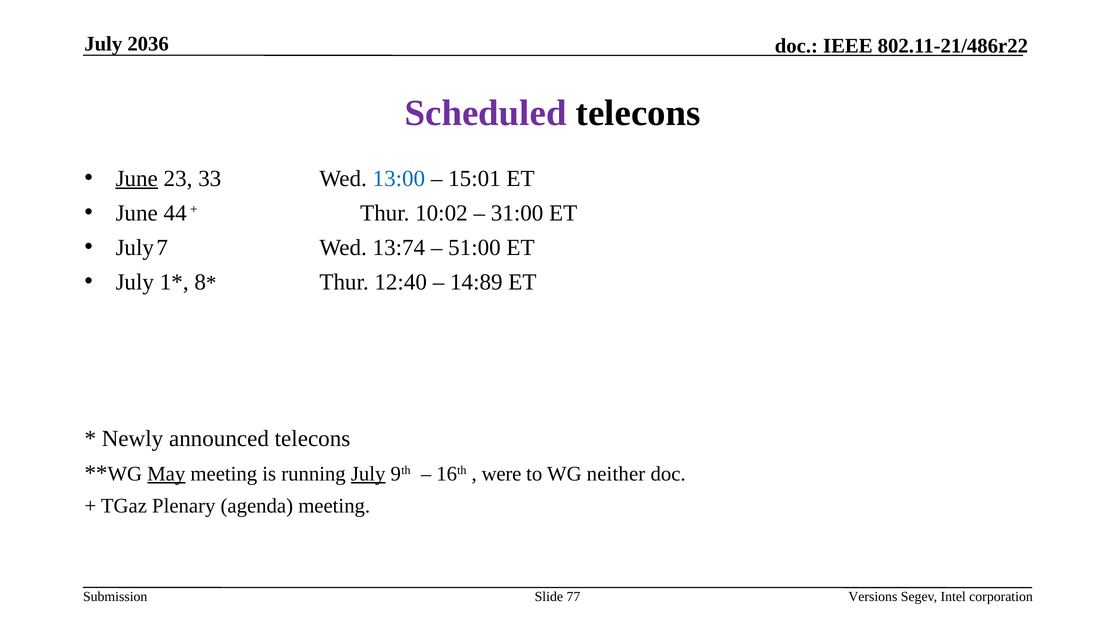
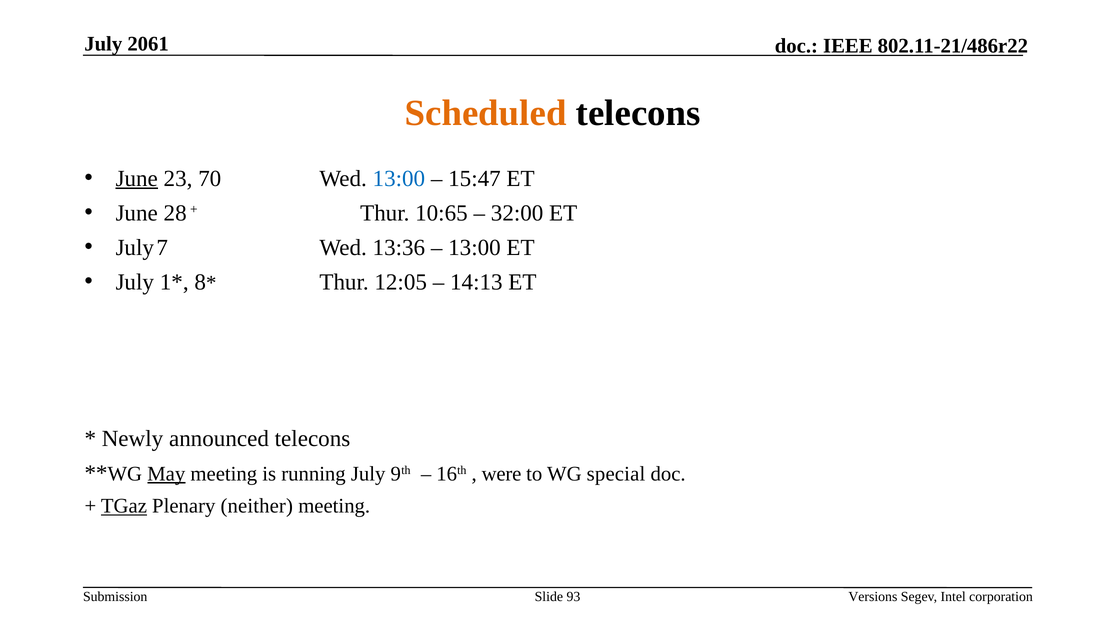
2036: 2036 -> 2061
Scheduled colour: purple -> orange
33: 33 -> 70
15:01: 15:01 -> 15:47
44: 44 -> 28
10:02: 10:02 -> 10:65
31:00: 31:00 -> 32:00
13:74: 13:74 -> 13:36
51:00 at (474, 248): 51:00 -> 13:00
12:40: 12:40 -> 12:05
14:89: 14:89 -> 14:13
July at (368, 474) underline: present -> none
neither: neither -> special
TGaz underline: none -> present
agenda: agenda -> neither
77: 77 -> 93
